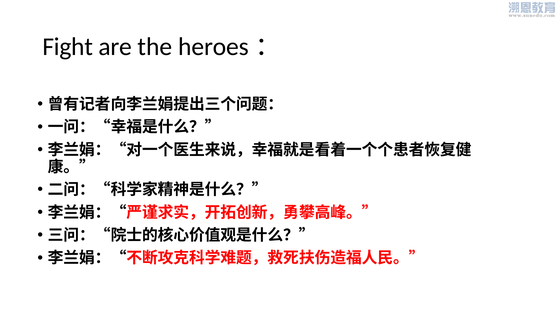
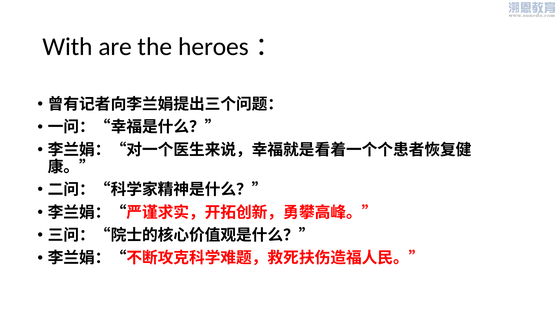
Fight: Fight -> With
